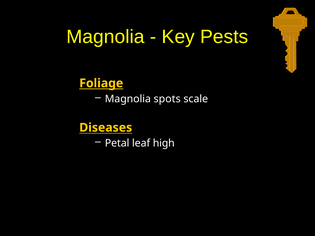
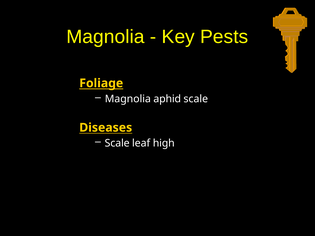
spots: spots -> aphid
Petal at (117, 143): Petal -> Scale
